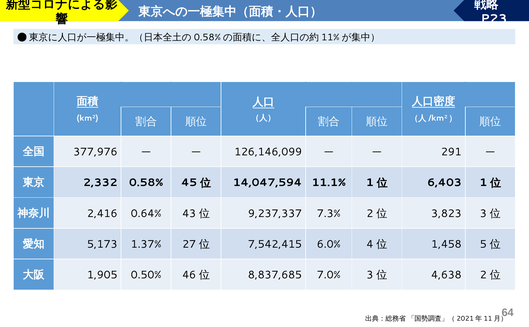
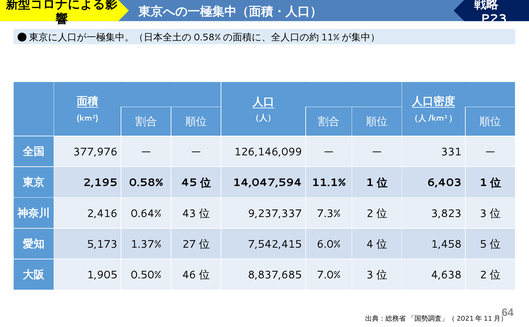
291: 291 -> 331
2,332: 2,332 -> 2,195
